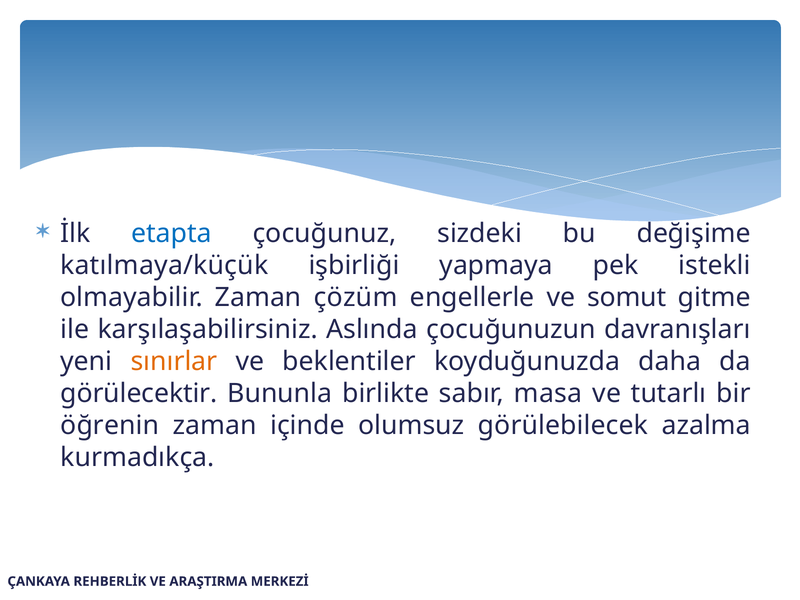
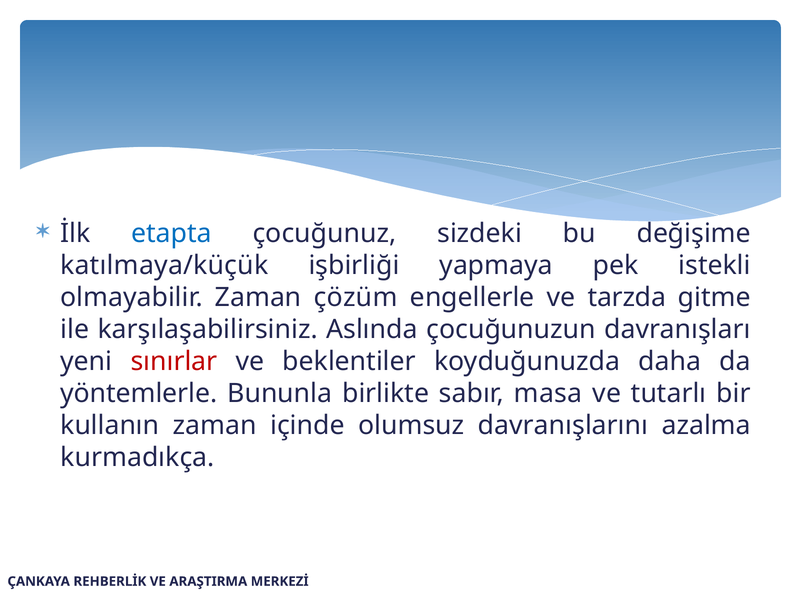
somut: somut -> tarzda
sınırlar colour: orange -> red
görülecektir: görülecektir -> yöntemlerle
öğrenin: öğrenin -> kullanın
görülebilecek: görülebilecek -> davranışlarını
